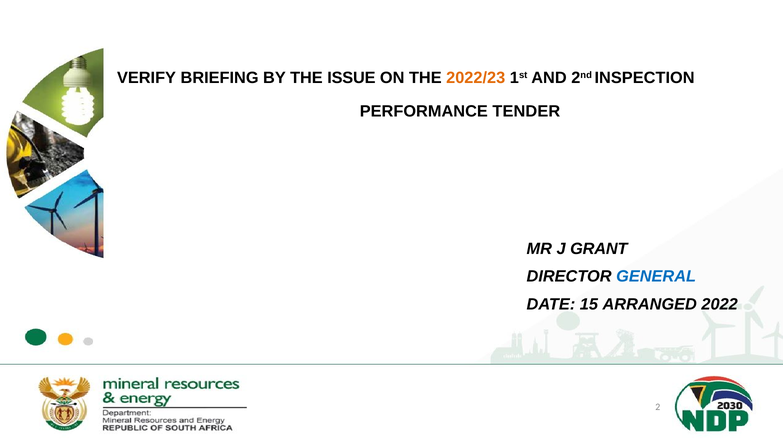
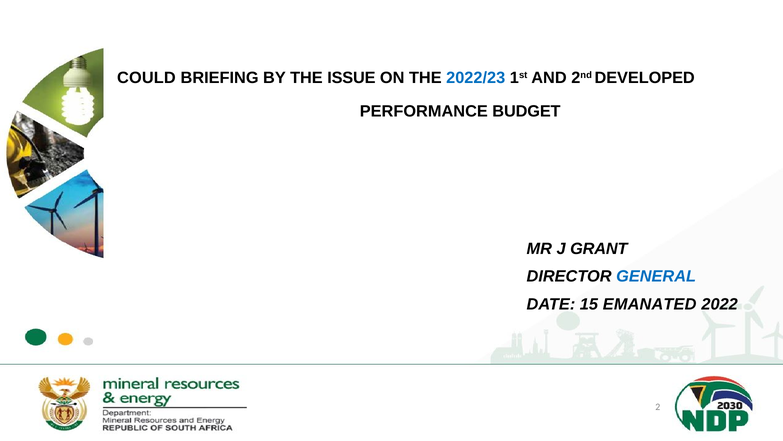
VERIFY: VERIFY -> COULD
2022/23 colour: orange -> blue
INSPECTION: INSPECTION -> DEVELOPED
TENDER: TENDER -> BUDGET
ARRANGED: ARRANGED -> EMANATED
